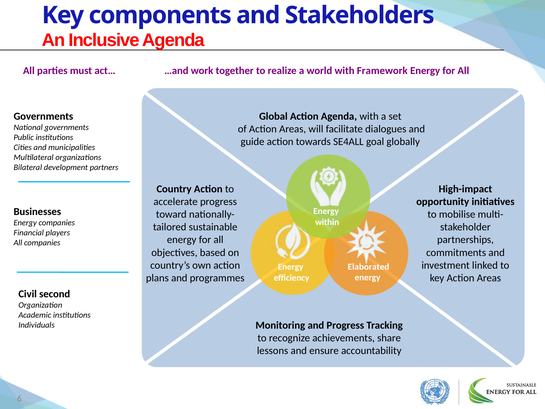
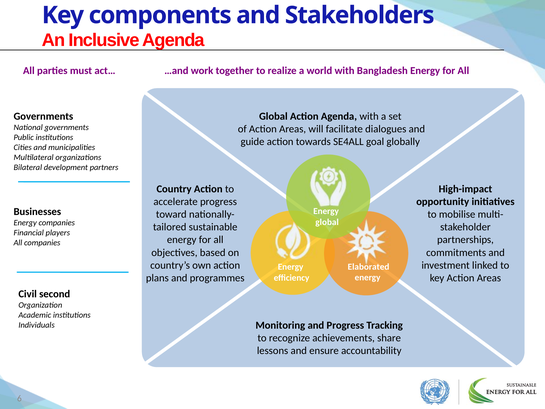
Framework: Framework -> Bangladesh
within at (327, 222): within -> global
